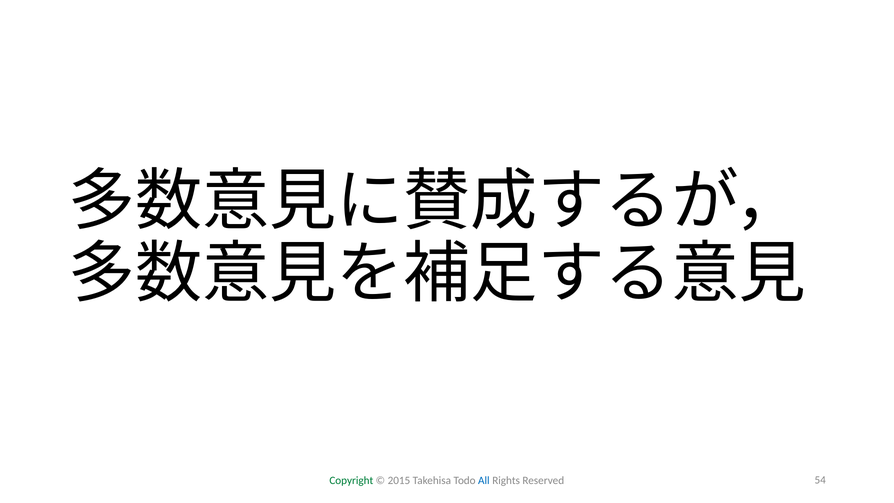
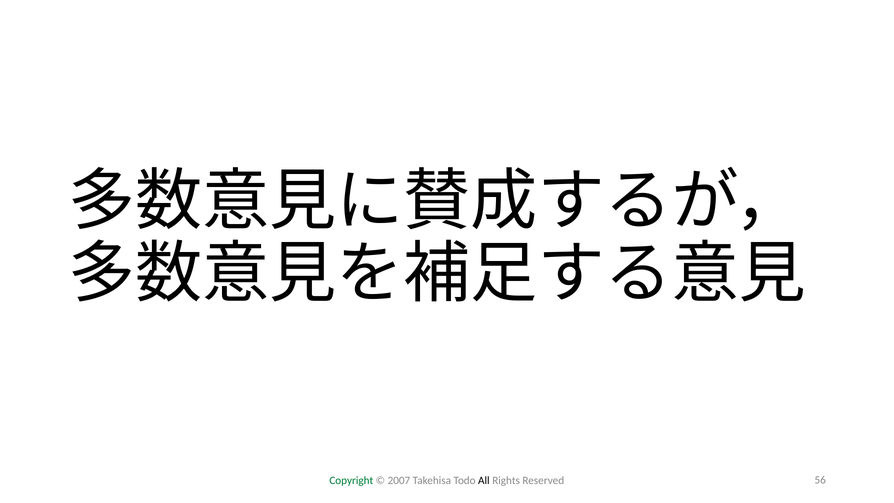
2015: 2015 -> 2007
All colour: blue -> black
54: 54 -> 56
